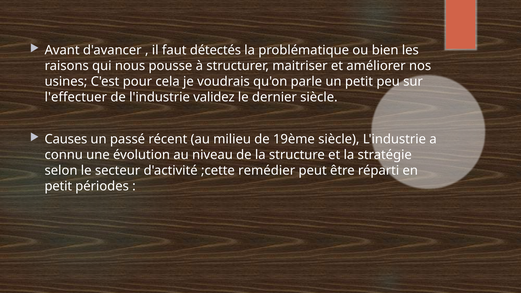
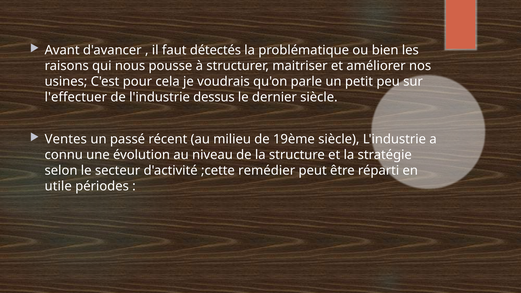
validez: validez -> dessus
Causes: Causes -> Ventes
petit at (58, 186): petit -> utile
